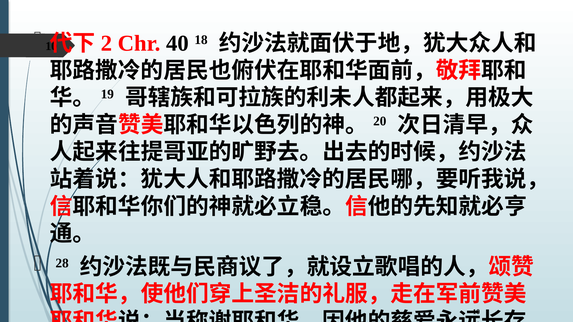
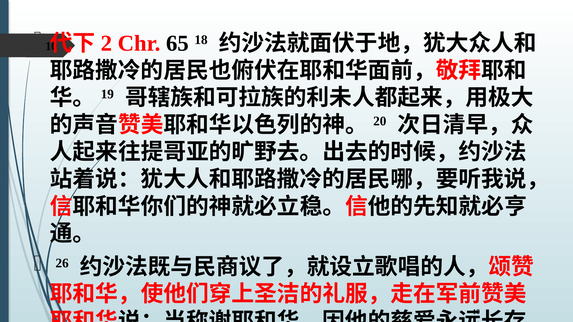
40: 40 -> 65
28: 28 -> 26
